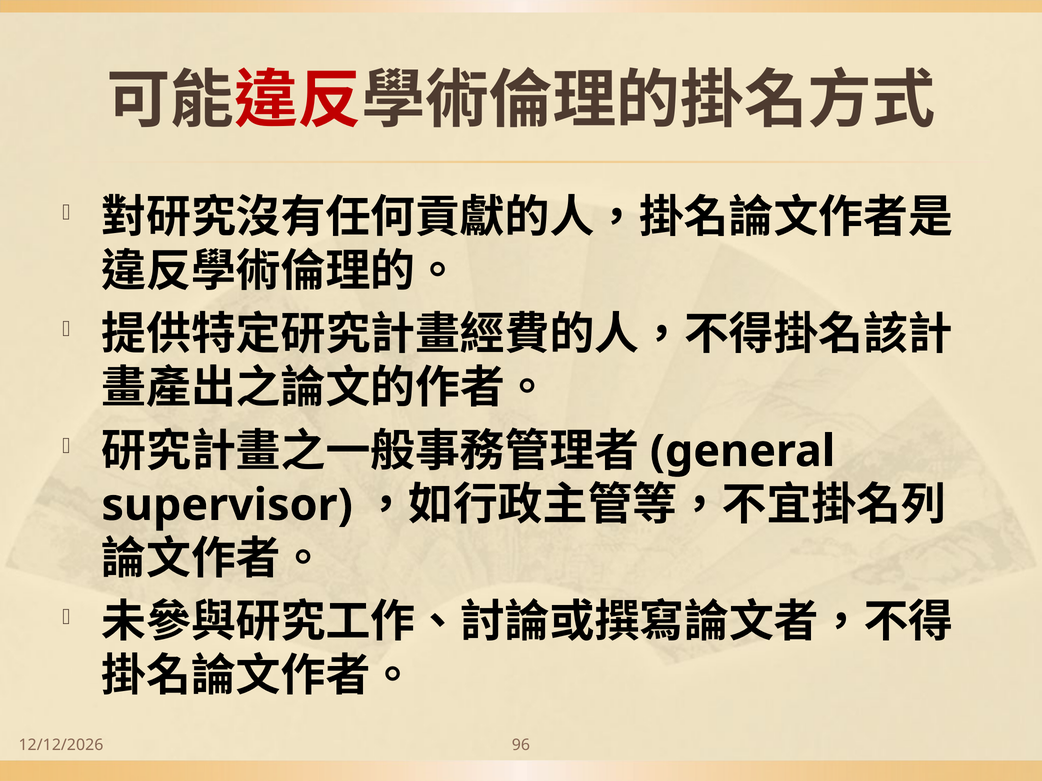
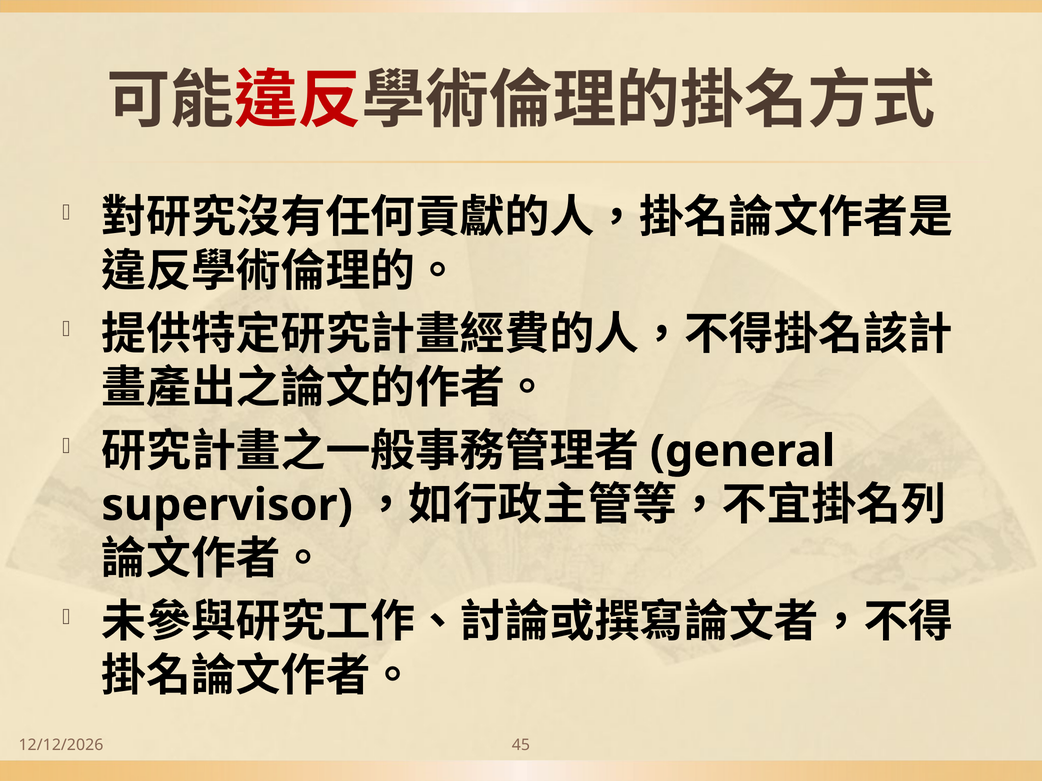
96: 96 -> 45
